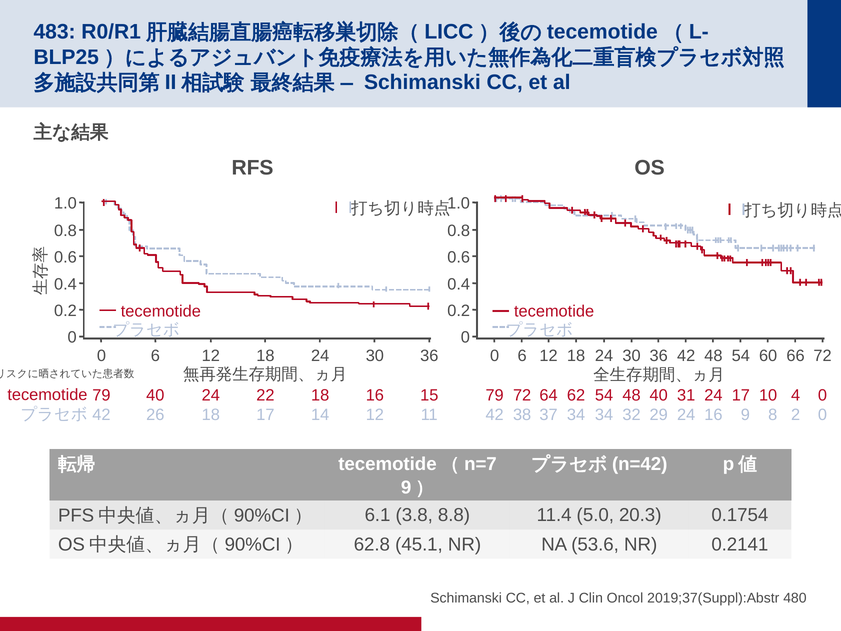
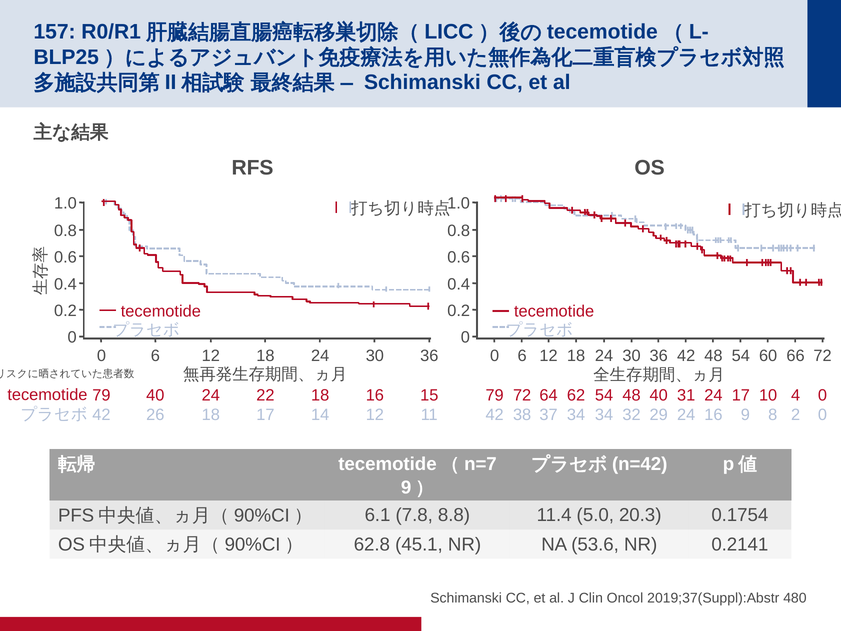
483: 483 -> 157
3.8: 3.8 -> 7.8
